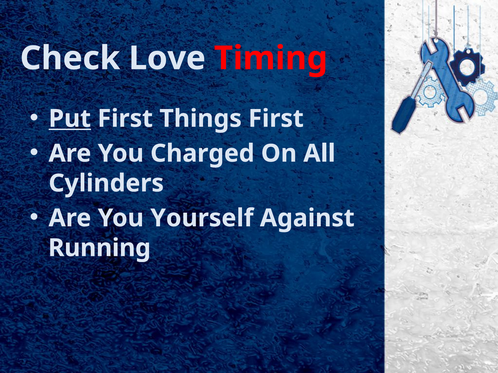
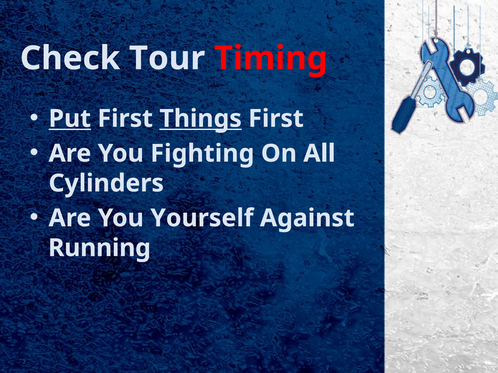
Love: Love -> Tour
Things underline: none -> present
Charged: Charged -> Fighting
